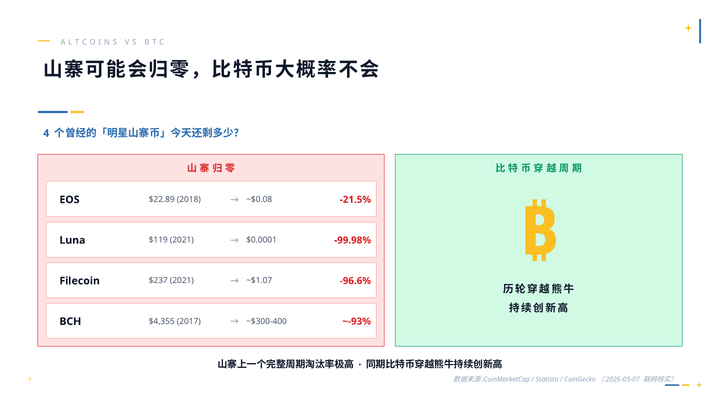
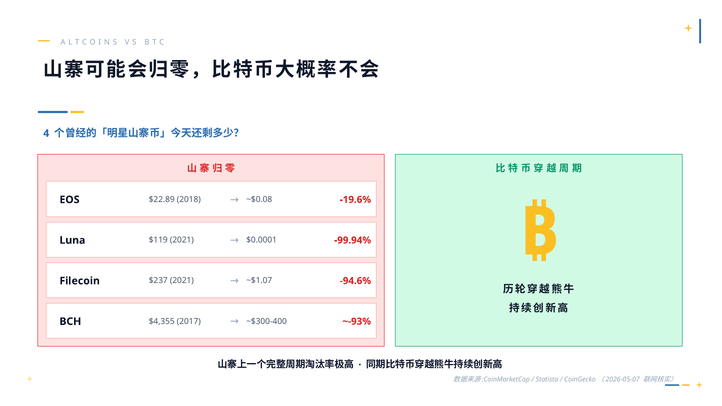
-21.5%: -21.5% -> -19.6%
-99.98%: -99.98% -> -99.94%
-96.6%: -96.6% -> -94.6%
